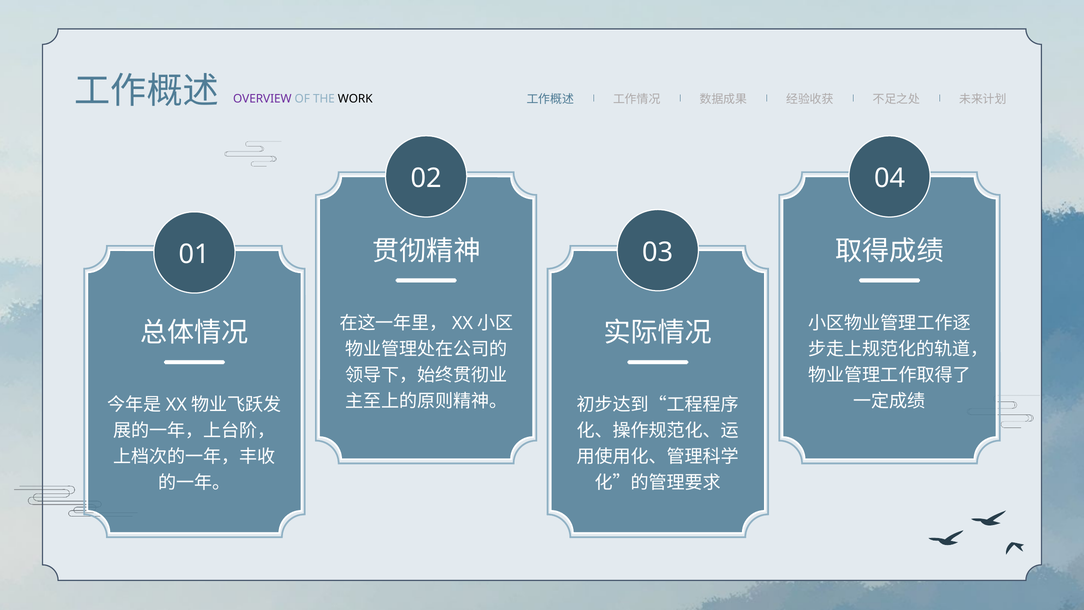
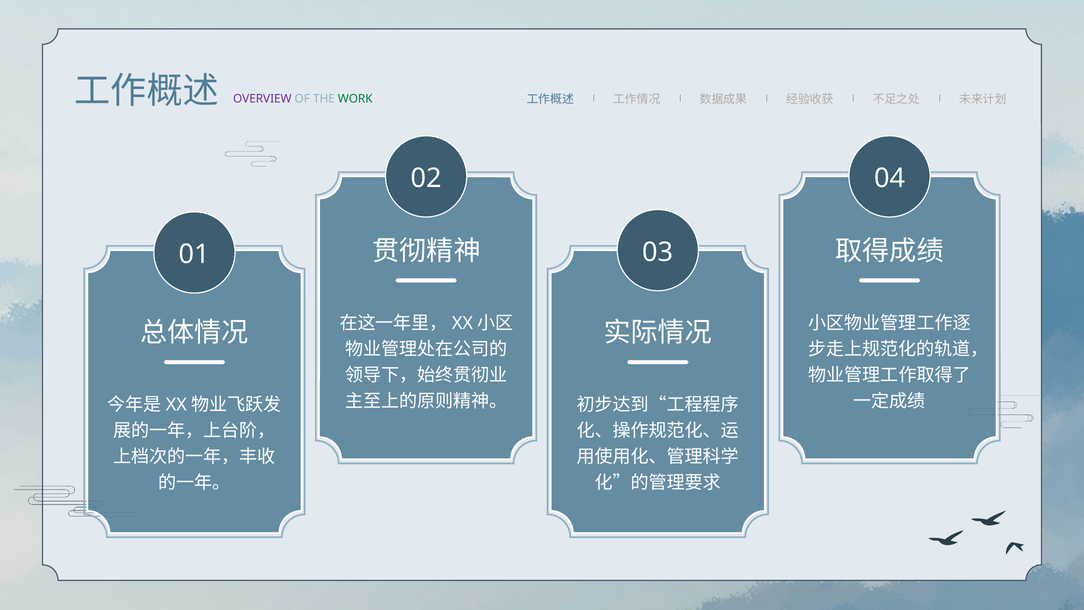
WORK colour: black -> green
